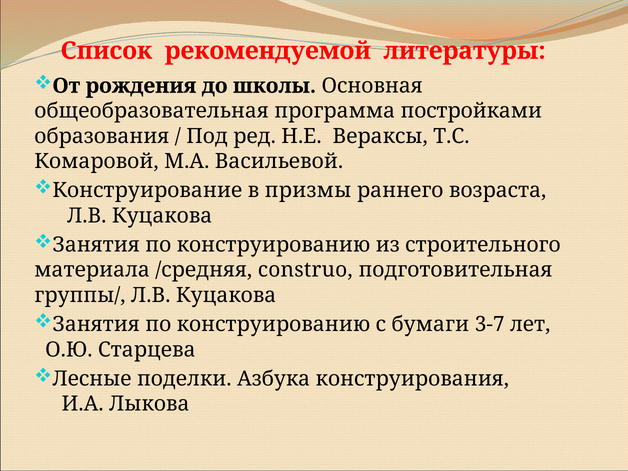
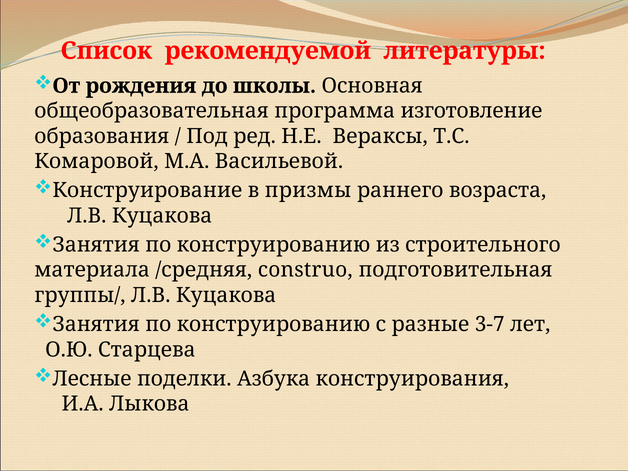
постройками: постройками -> изготовление
бумаги: бумаги -> разные
